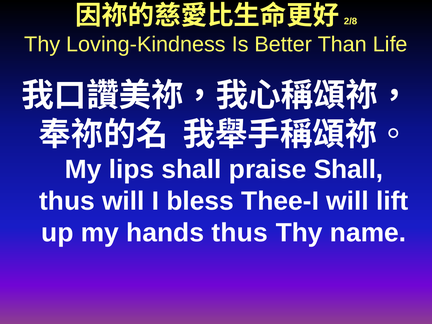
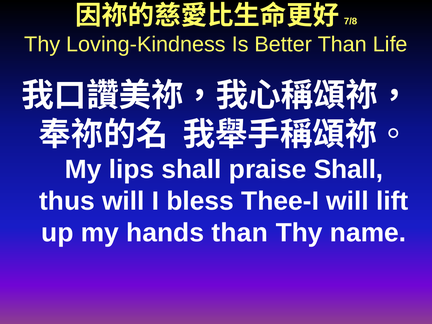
2/8: 2/8 -> 7/8
hands thus: thus -> than
